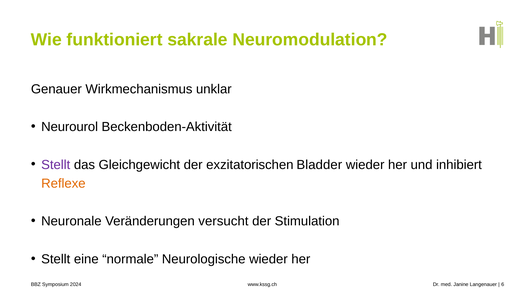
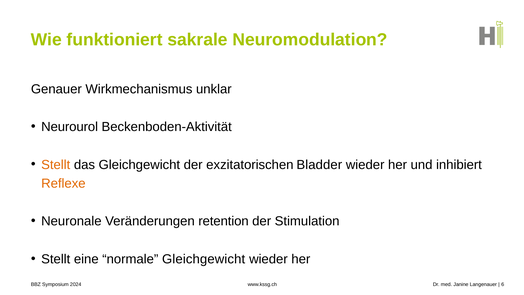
Stellt at (56, 165) colour: purple -> orange
versucht: versucht -> retention
normale Neurologische: Neurologische -> Gleichgewicht
